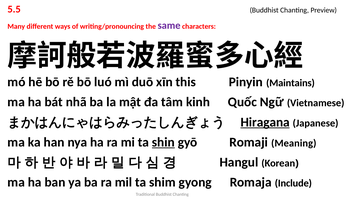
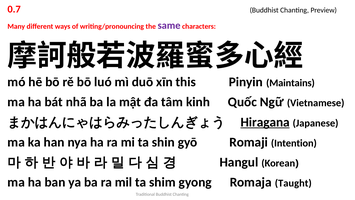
5.5: 5.5 -> 0.7
shin underline: present -> none
Meaning: Meaning -> Intention
Include: Include -> Taught
